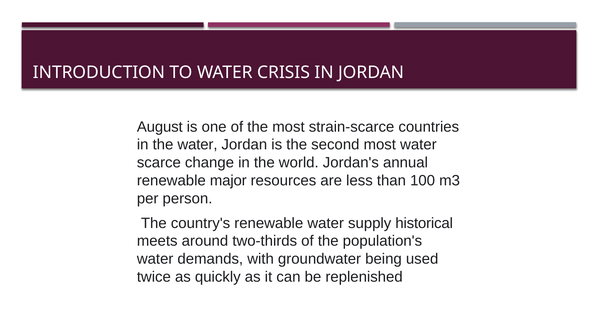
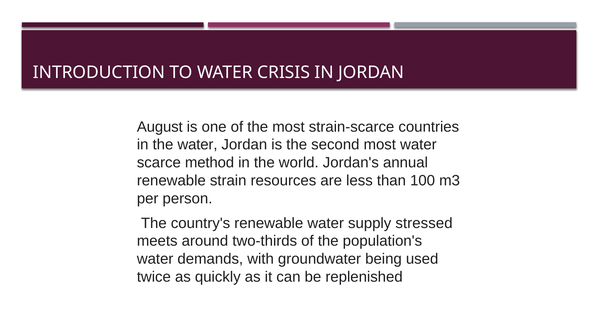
change: change -> method
major: major -> strain
historical: historical -> stressed
